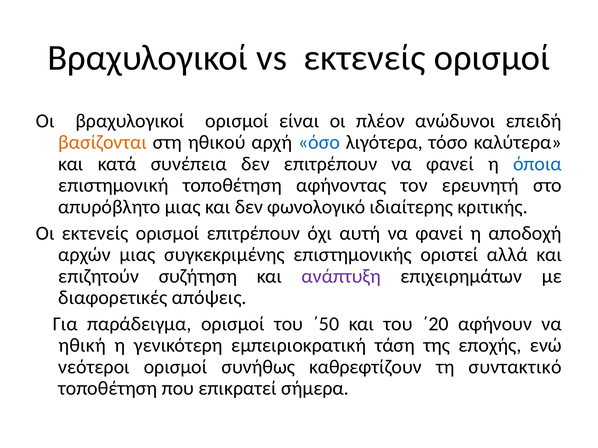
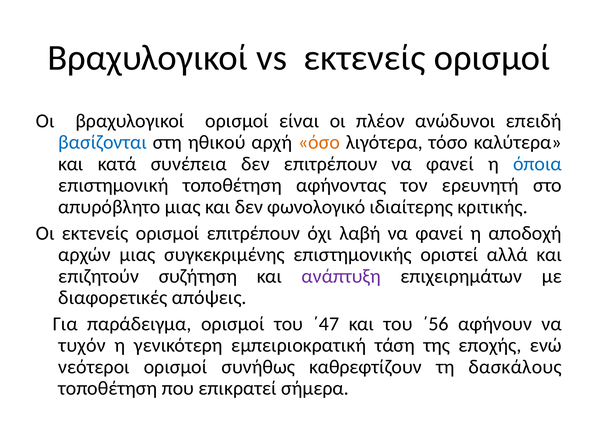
βασίζονται colour: orange -> blue
όσο colour: blue -> orange
αυτή: αυτή -> λαβή
΄50: ΄50 -> ΄47
΄20: ΄20 -> ΄56
ηθική: ηθική -> τυχόν
συντακτικό: συντακτικό -> δασκάλους
